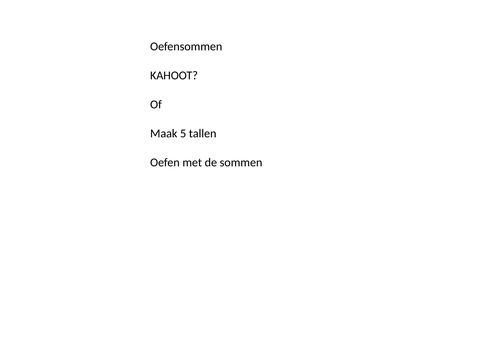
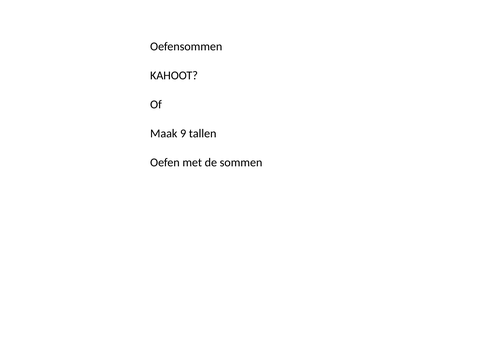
5: 5 -> 9
